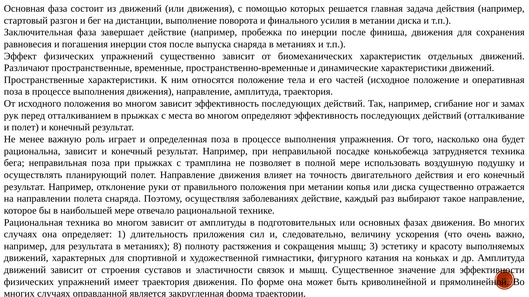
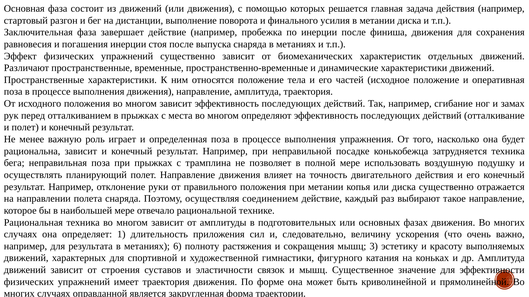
заболеваниях: заболеваниях -> соединением
8: 8 -> 6
